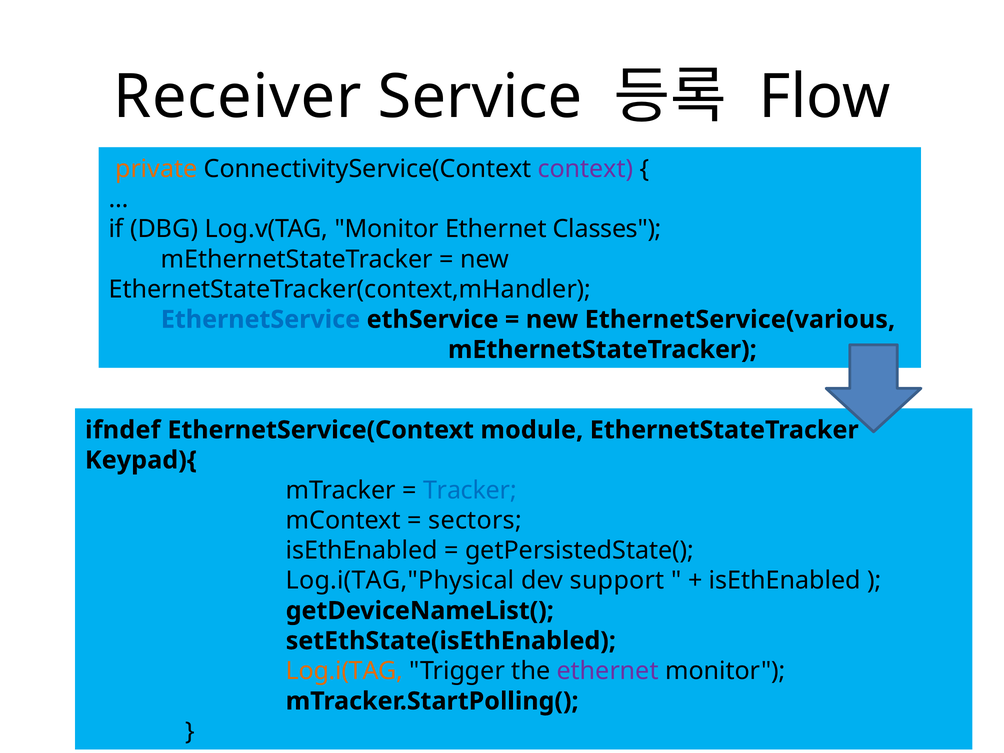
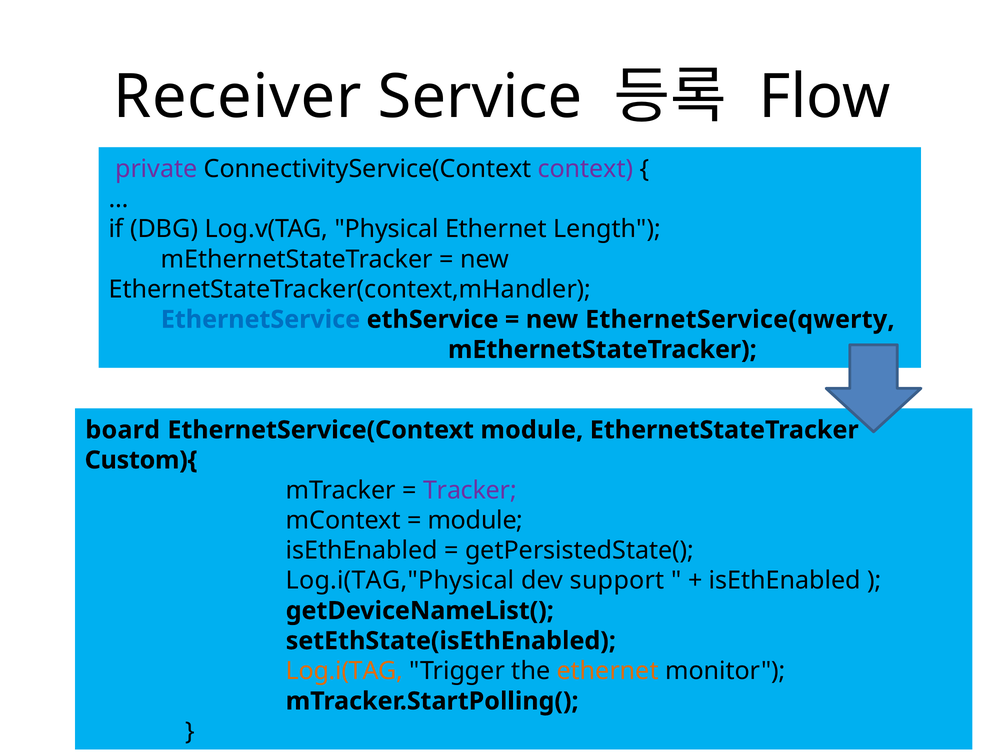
private colour: orange -> purple
Log.v(TAG Monitor: Monitor -> Physical
Classes: Classes -> Length
EthernetService(various: EthernetService(various -> EthernetService(qwerty
ifndef: ifndef -> board
Keypad){: Keypad){ -> Custom){
Tracker colour: blue -> purple
sectors at (475, 520): sectors -> module
ethernet at (608, 671) colour: purple -> orange
